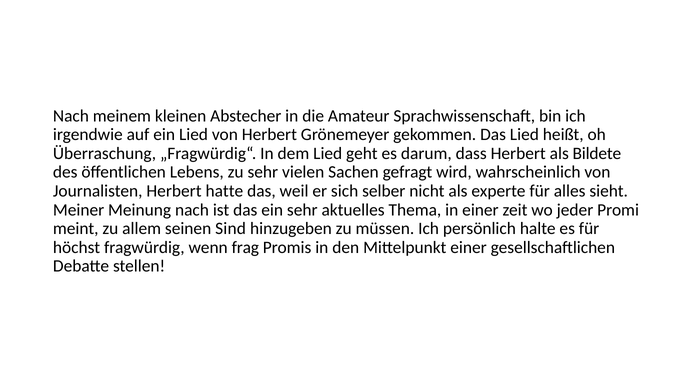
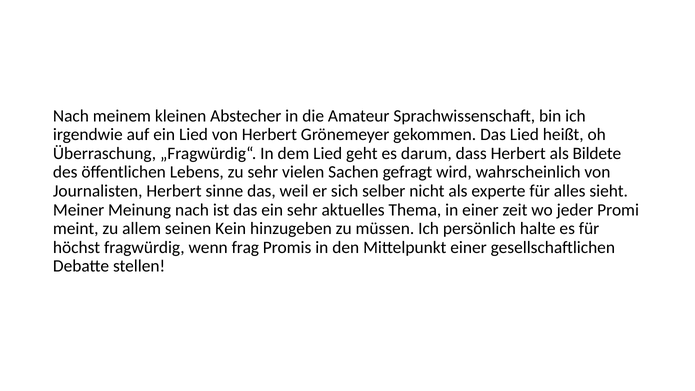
hatte: hatte -> sinne
Sind: Sind -> Kein
